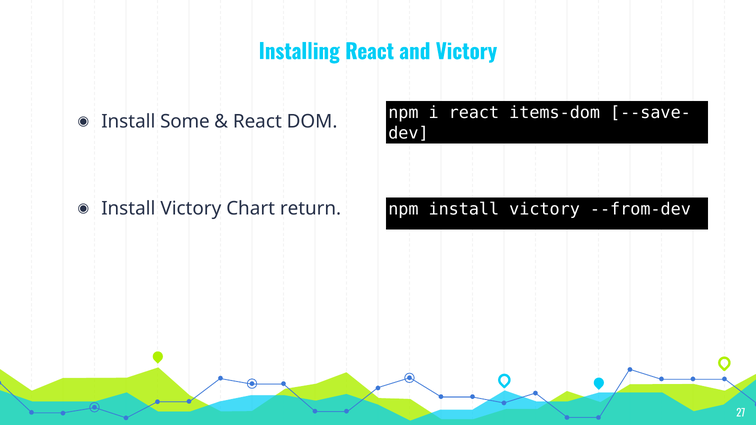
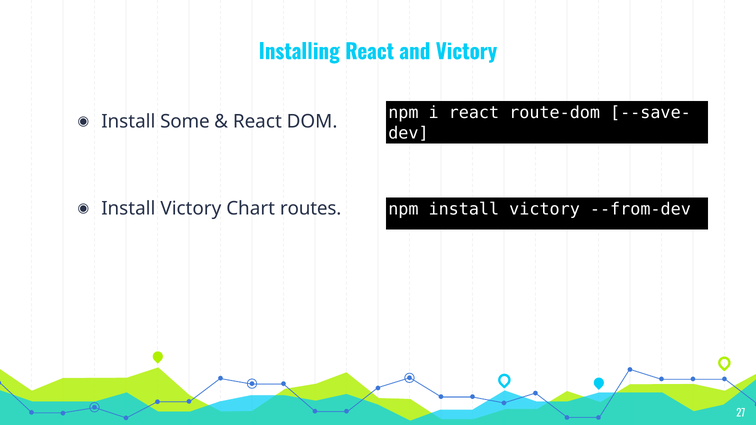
items-dom: items-dom -> route-dom
return: return -> routes
